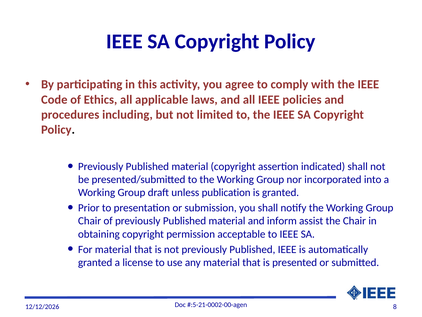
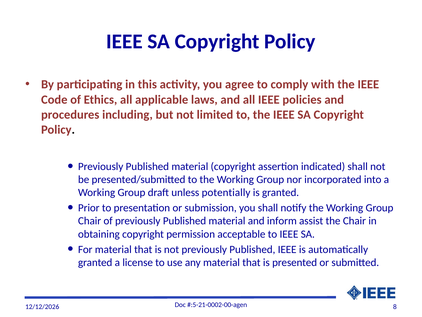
publication: publication -> potentially
